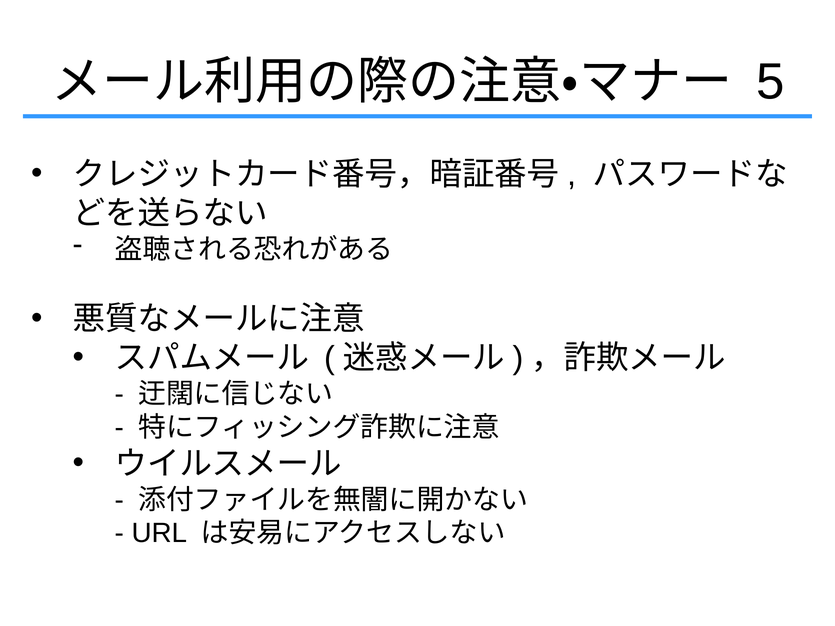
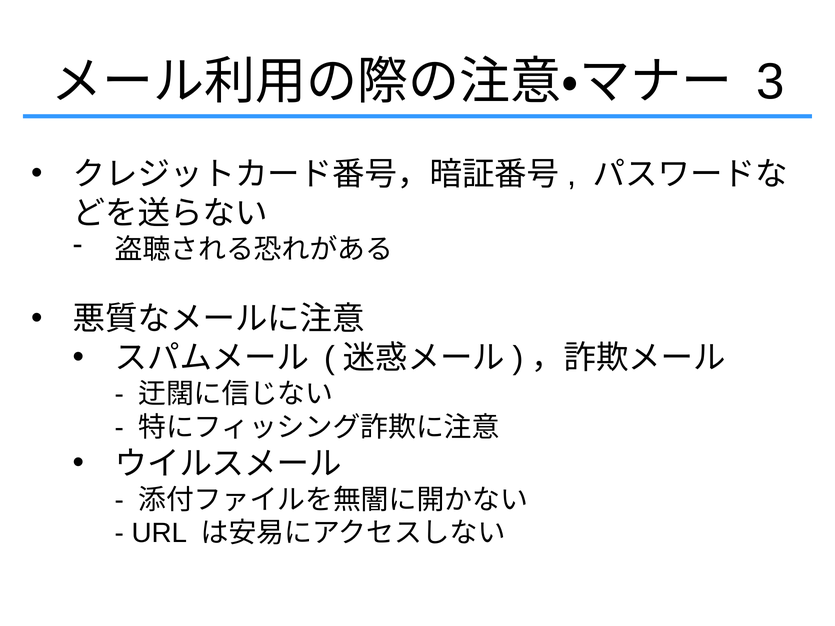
5: 5 -> 3
